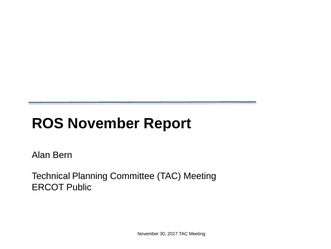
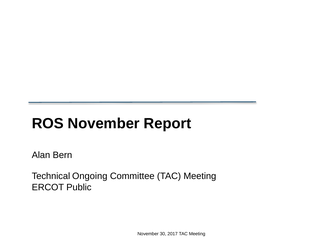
Planning: Planning -> Ongoing
